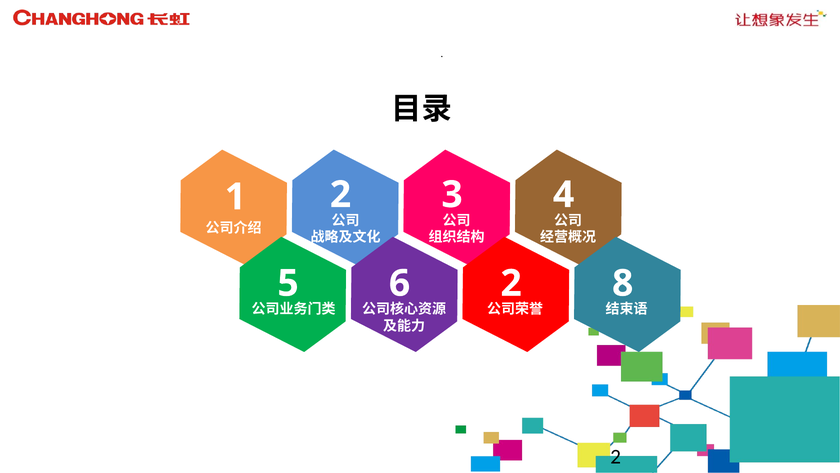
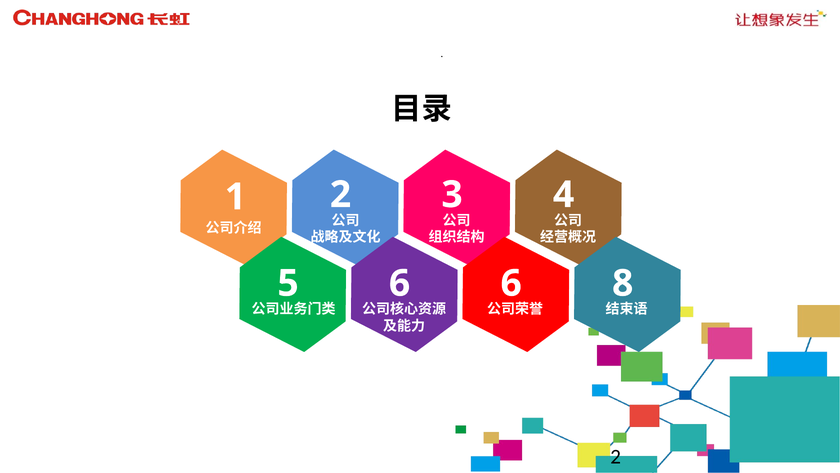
2 at (511, 283): 2 -> 6
